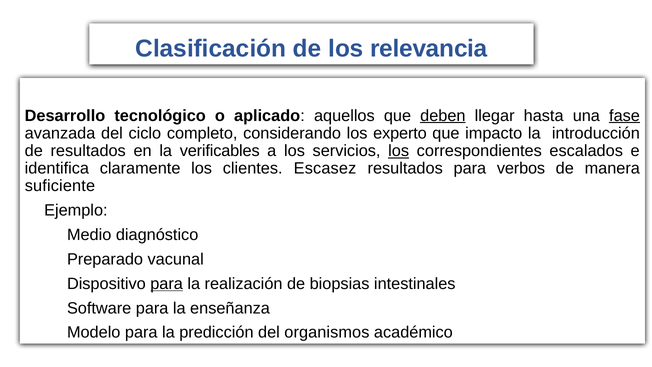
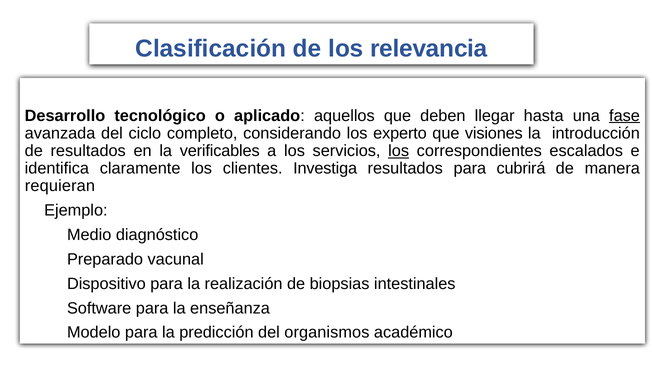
deben underline: present -> none
impacto: impacto -> visiones
Escasez: Escasez -> Investiga
verbos: verbos -> cubrirá
suficiente: suficiente -> requieran
para at (167, 284) underline: present -> none
